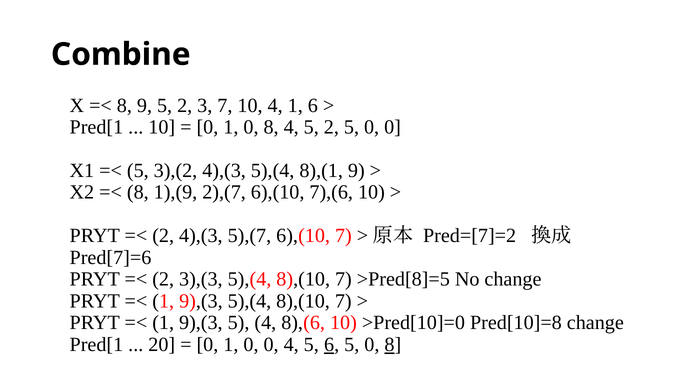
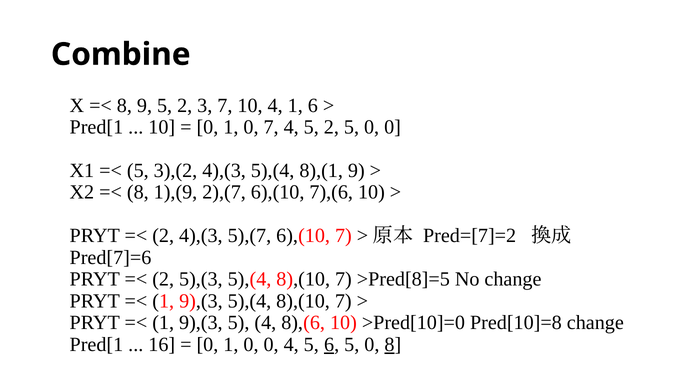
1 0 8: 8 -> 7
3),(3: 3),(3 -> 5),(3
20: 20 -> 16
